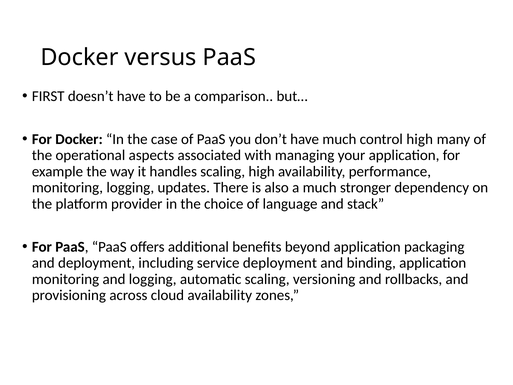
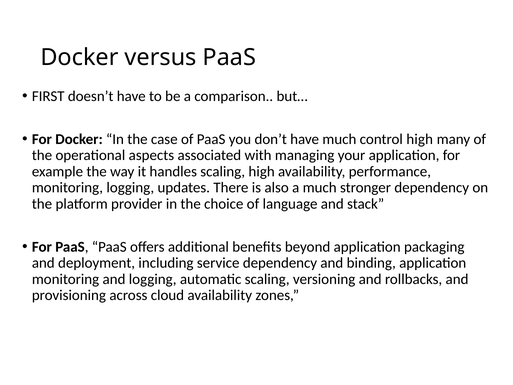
service deployment: deployment -> dependency
